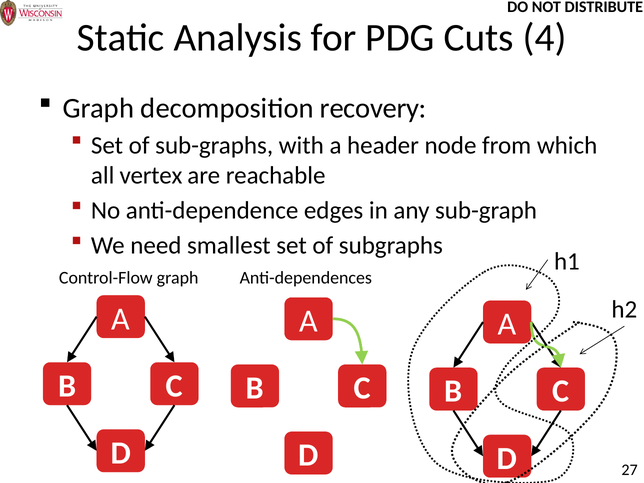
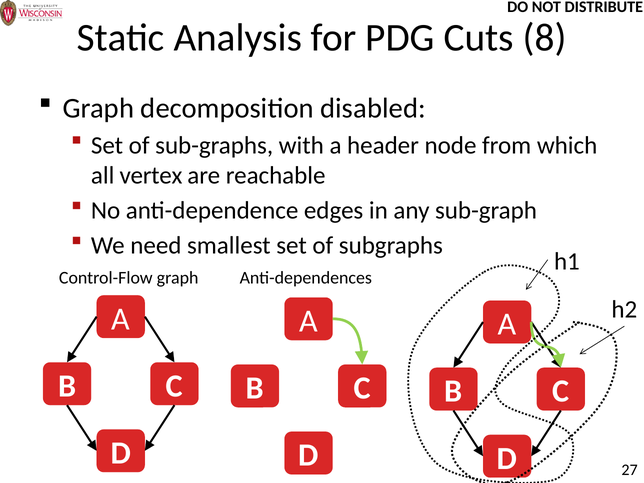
4: 4 -> 8
recovery: recovery -> disabled
